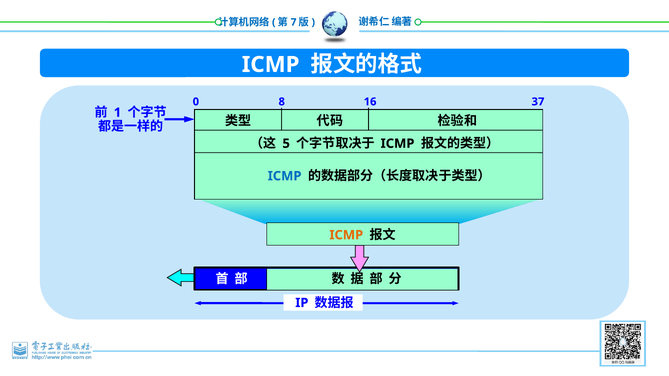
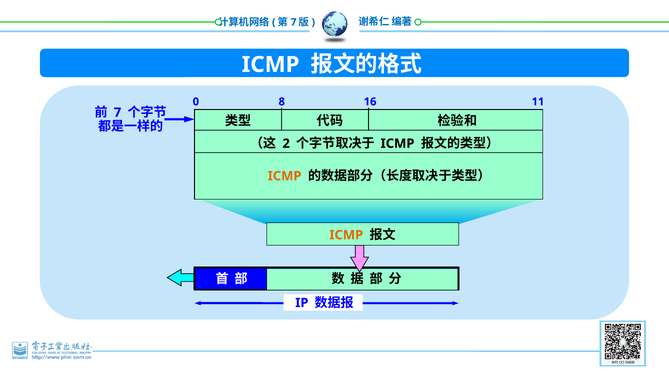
37: 37 -> 11
1 at (117, 113): 1 -> 7
5: 5 -> 2
ICMP at (285, 176) colour: blue -> orange
